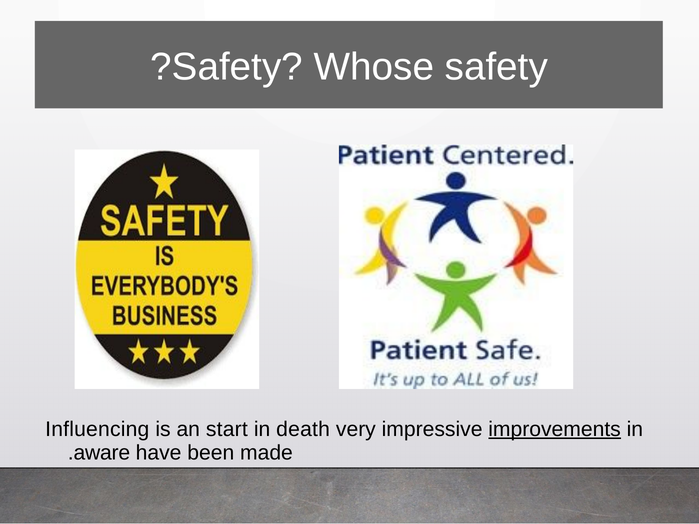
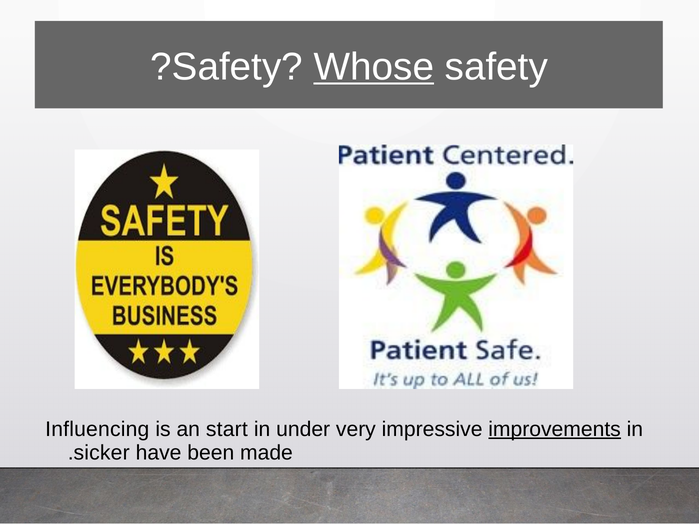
Whose underline: none -> present
death: death -> under
aware: aware -> sicker
